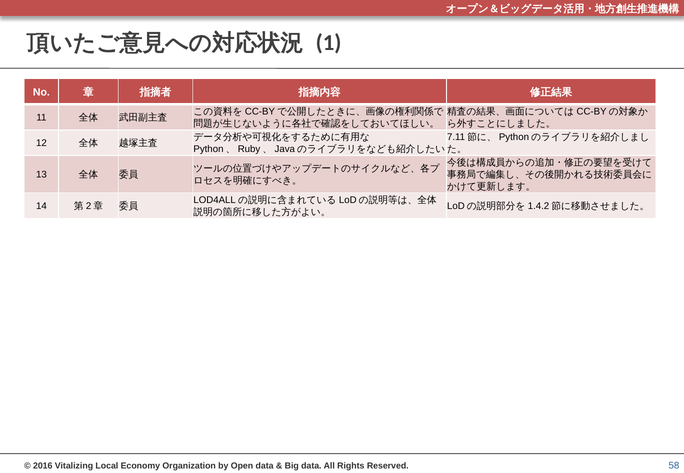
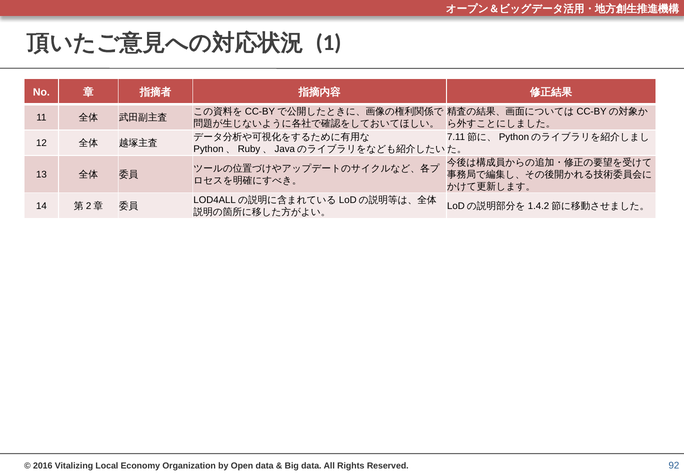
58: 58 -> 92
